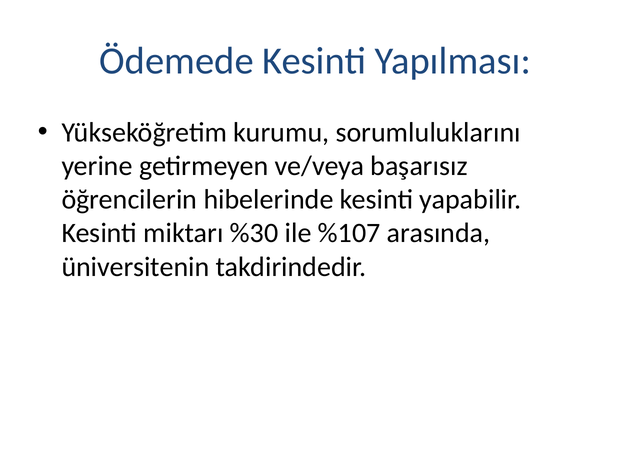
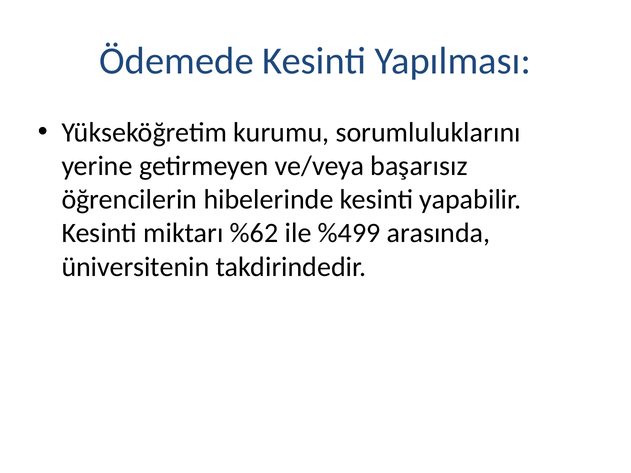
%30: %30 -> %62
%107: %107 -> %499
